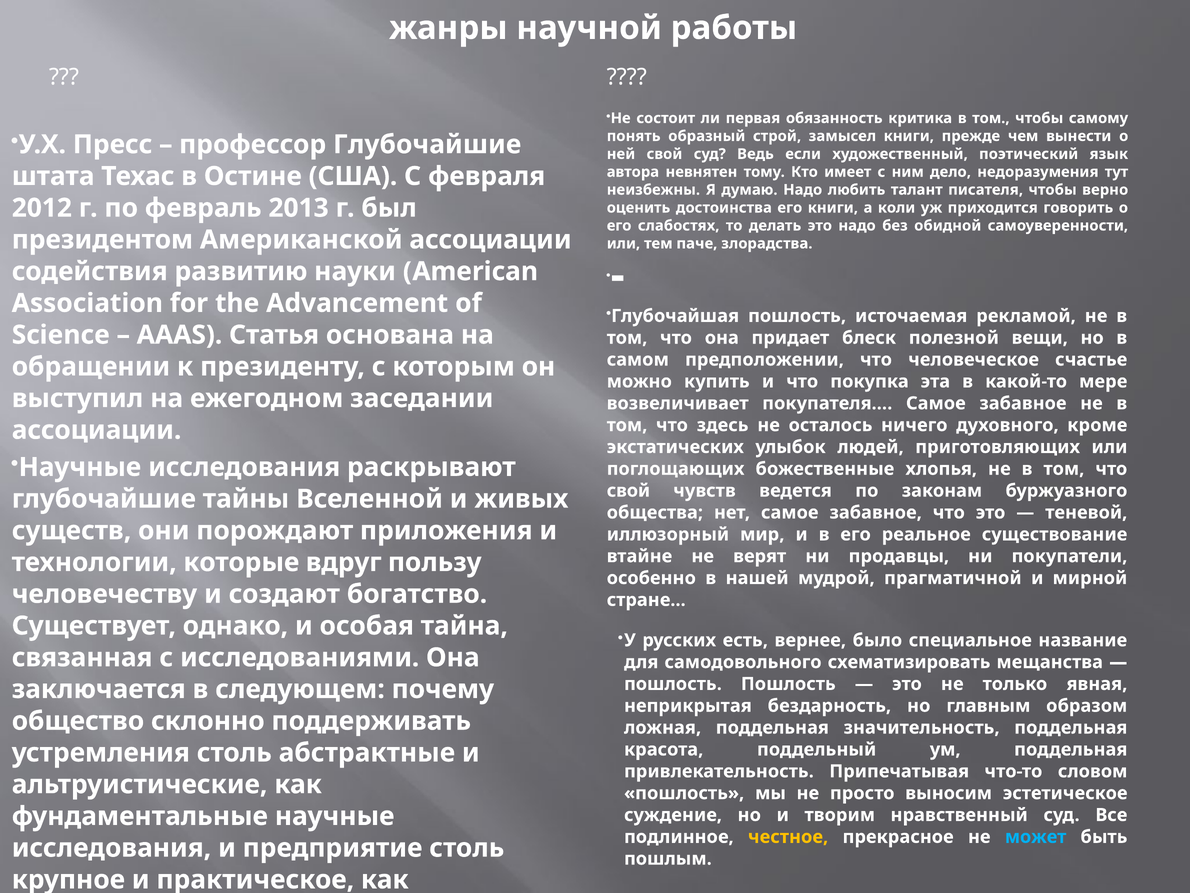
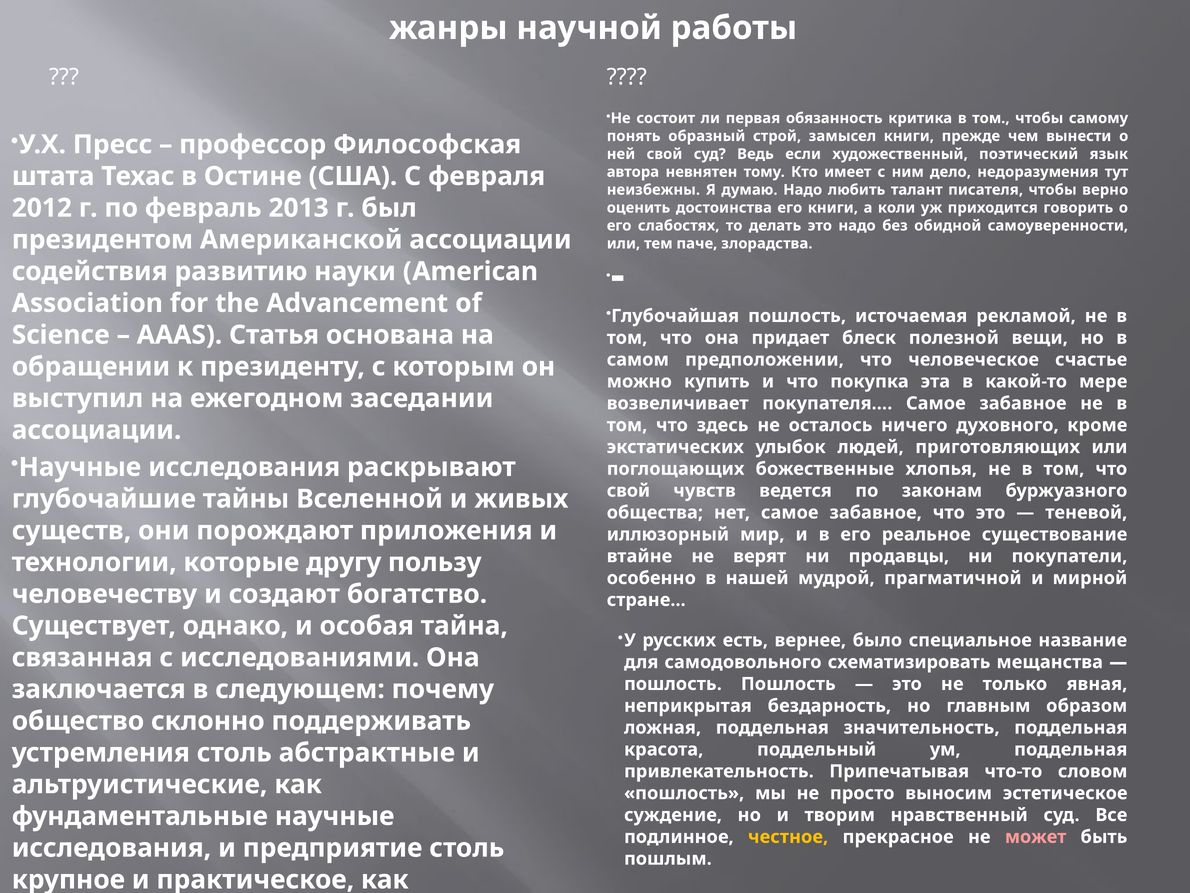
профессор Глубочайшие: Глубочайшие -> Философская
вдруг: вдруг -> другу
может colour: light blue -> pink
